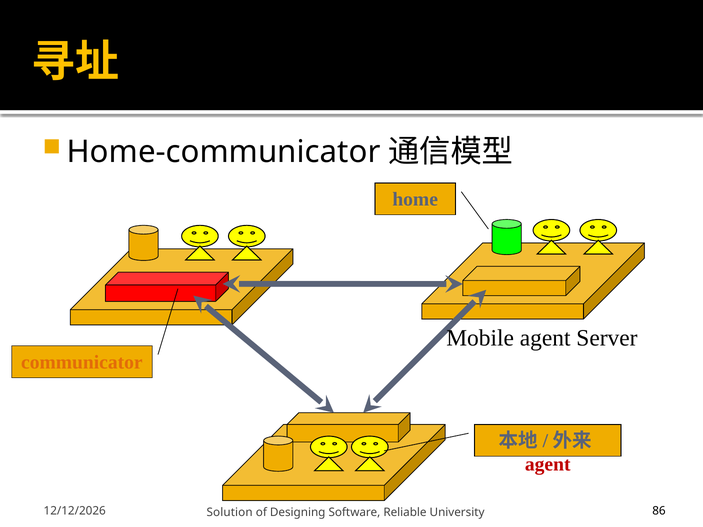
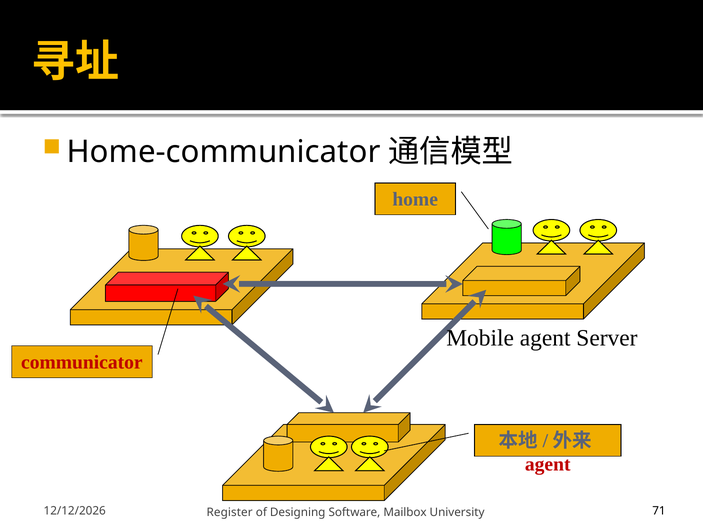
communicator colour: orange -> red
Solution: Solution -> Register
Reliable: Reliable -> Mailbox
86: 86 -> 71
